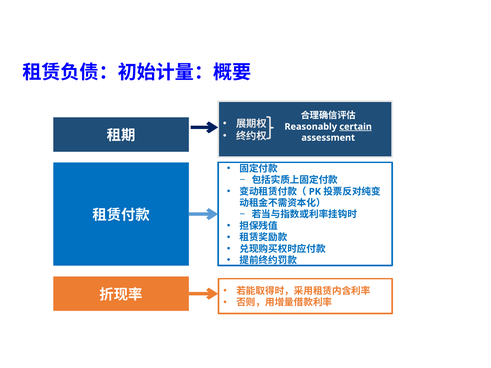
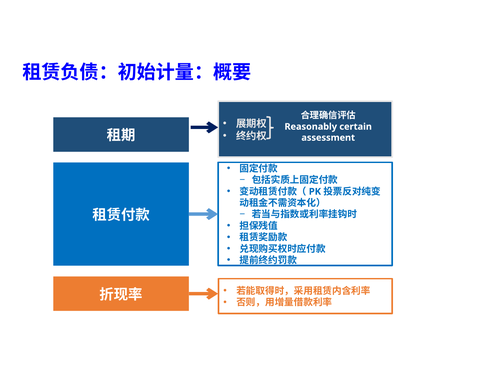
certain underline: present -> none
